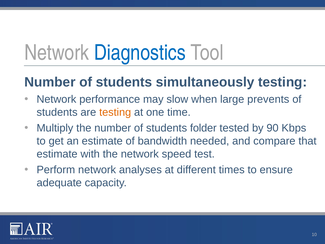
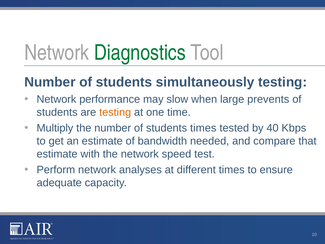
Diagnostics colour: blue -> green
students folder: folder -> times
90: 90 -> 40
